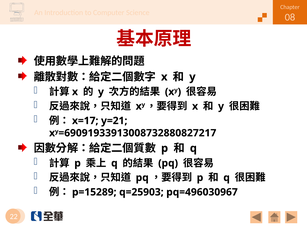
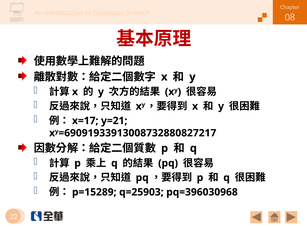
pq=496030967: pq=496030967 -> pq=396030968
